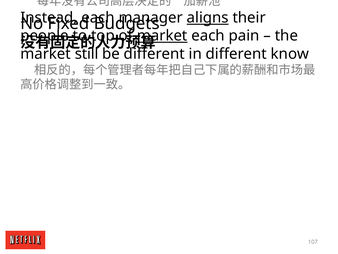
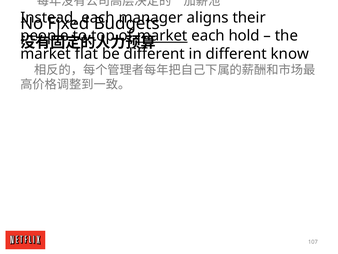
aligns underline: present -> none
pain: pain -> hold
still: still -> flat
